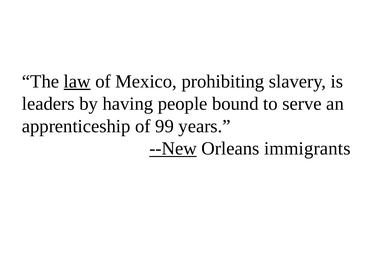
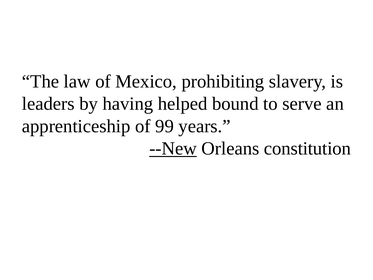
law underline: present -> none
people: people -> helped
immigrants: immigrants -> constitution
